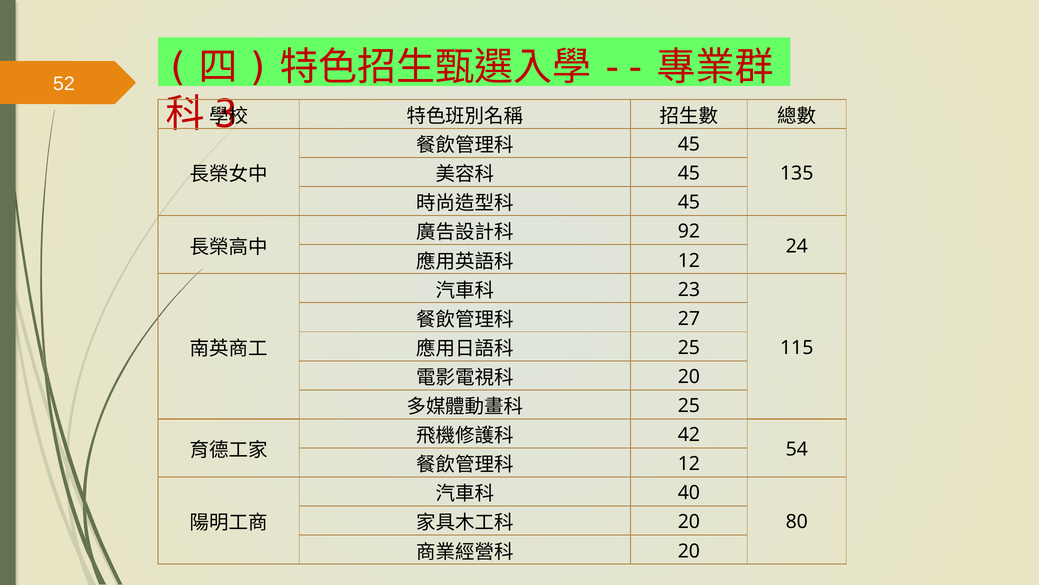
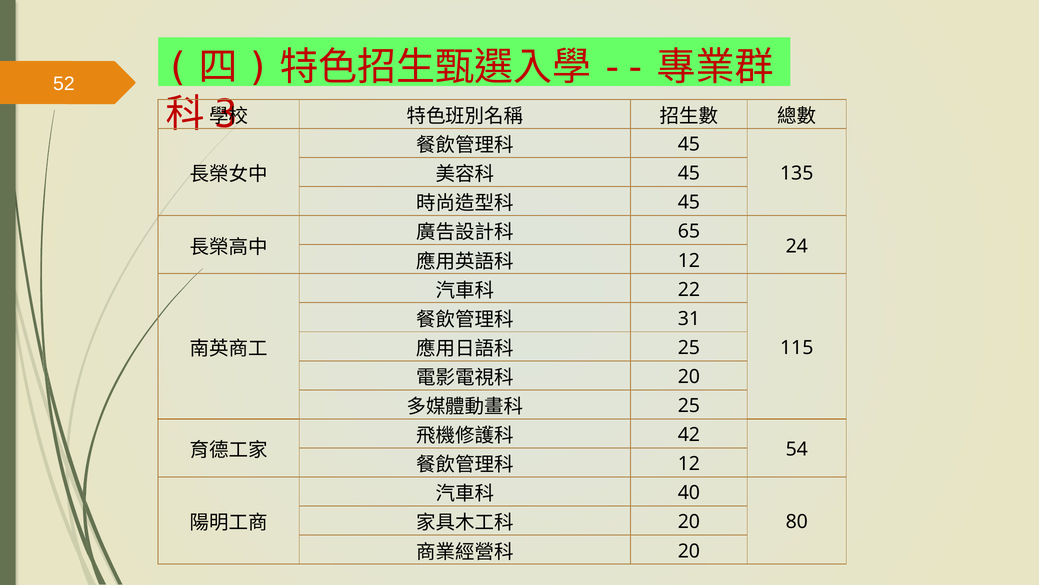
92: 92 -> 65
23: 23 -> 22
27: 27 -> 31
